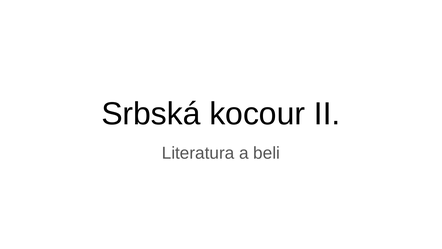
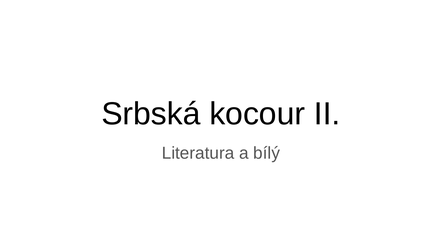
beli: beli -> bílý
